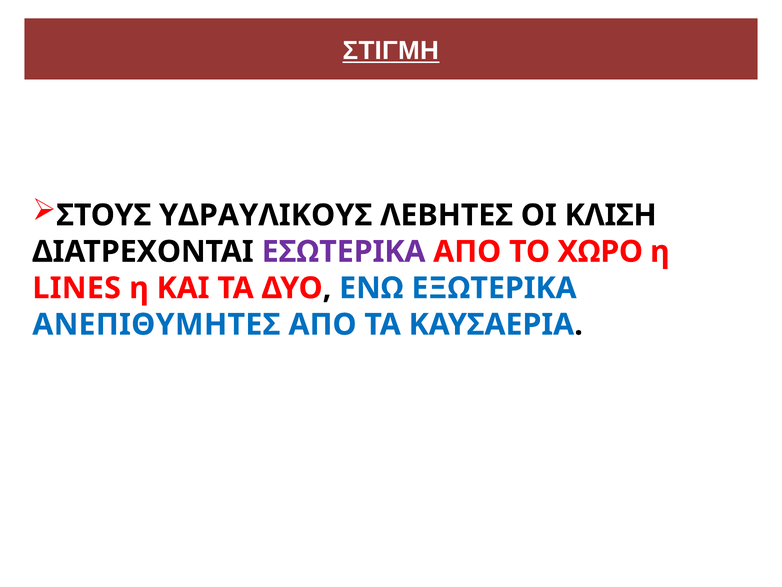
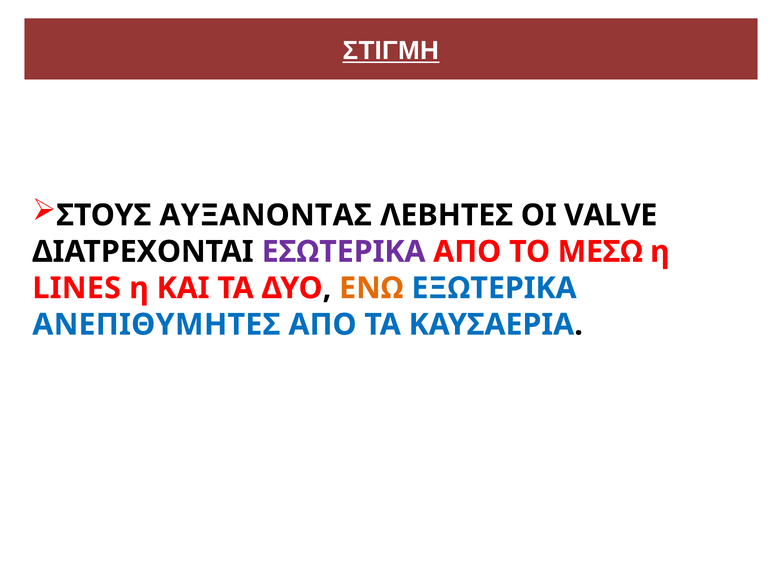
ΥΔΡΑΥΛΙΚΟΥΣ: ΥΔΡΑΥΛΙΚΟΥΣ -> ΑΥΞΑΝΟΝΤΑΣ
ΚΛΙΣΗ: ΚΛΙΣΗ -> VALVE
ΧΩΡΟ: ΧΩΡΟ -> ΜΕΣΩ
ΕΝΩ colour: blue -> orange
